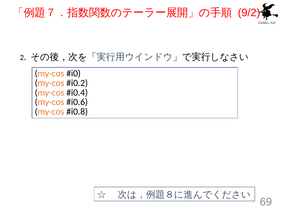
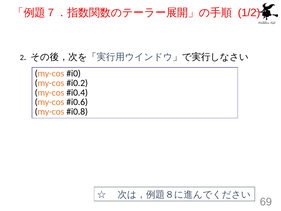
9/2: 9/2 -> 1/2
